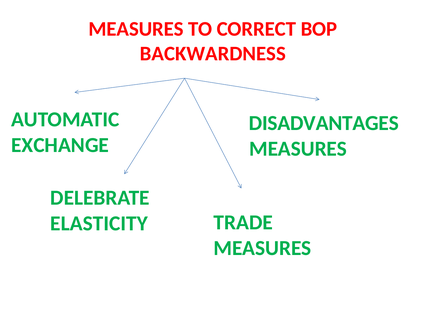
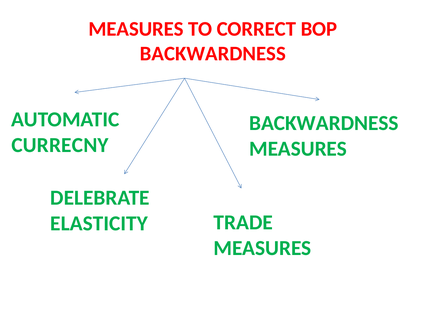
DISADVANTAGES at (324, 123): DISADVANTAGES -> BACKWARDNESS
EXCHANGE: EXCHANGE -> CURRECNY
